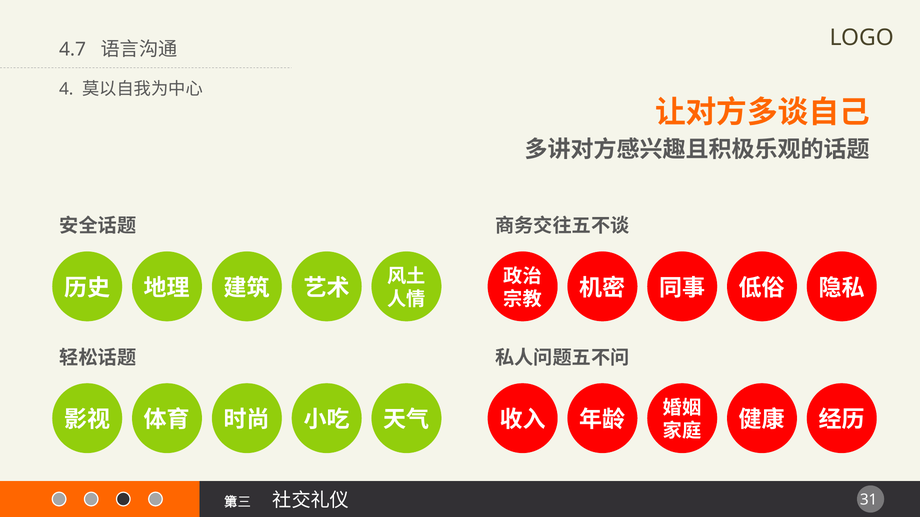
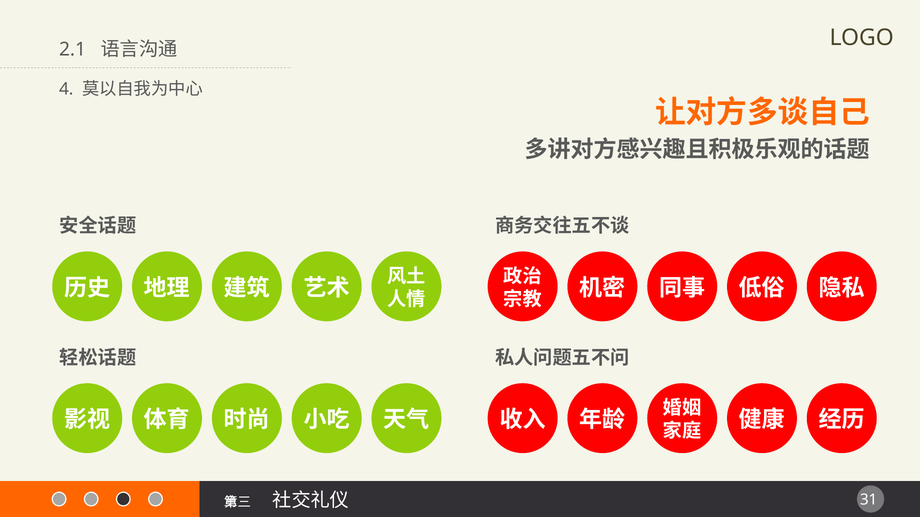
4.7: 4.7 -> 2.1
